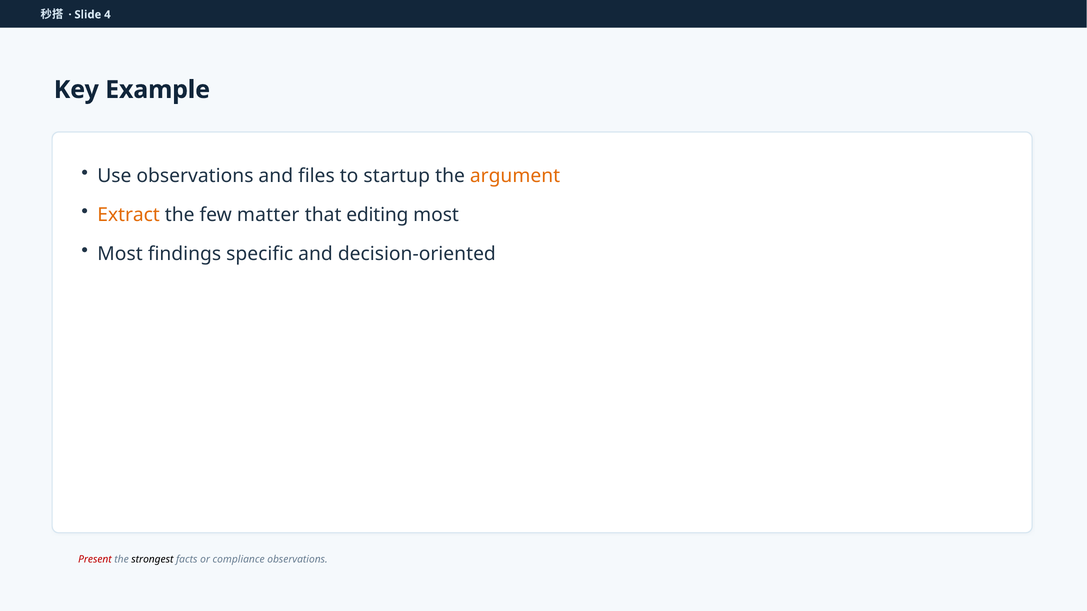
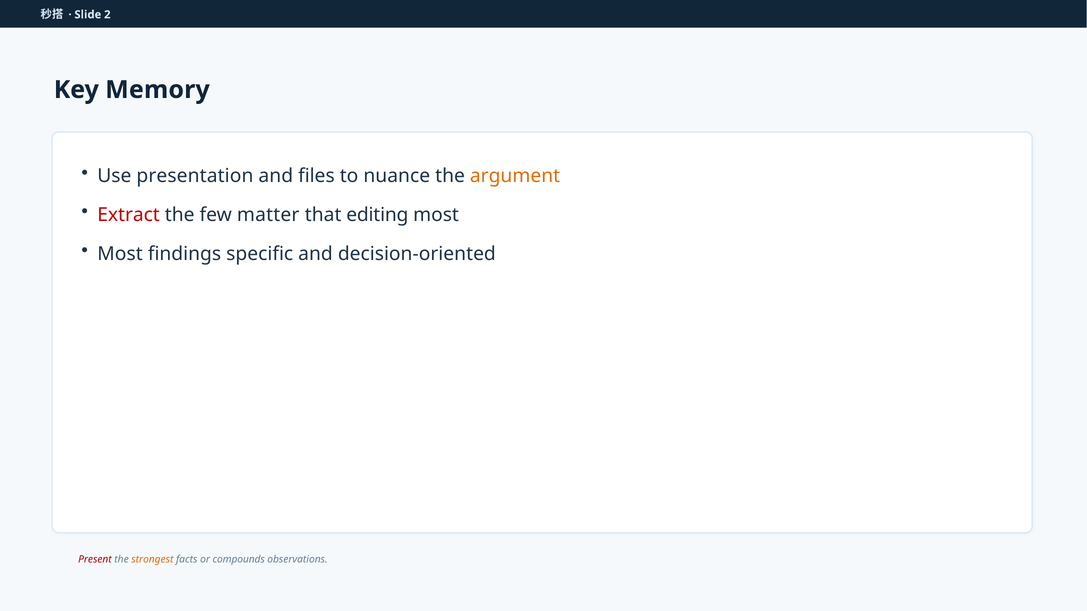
4: 4 -> 2
Example: Example -> Memory
Use observations: observations -> presentation
startup: startup -> nuance
Extract colour: orange -> red
strongest colour: black -> orange
compliance: compliance -> compounds
